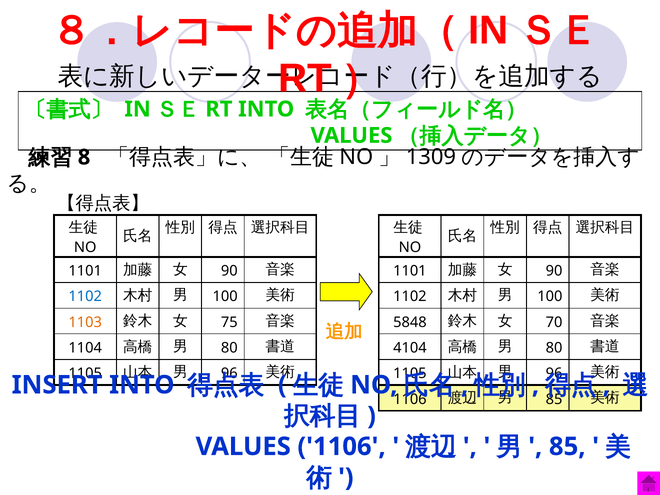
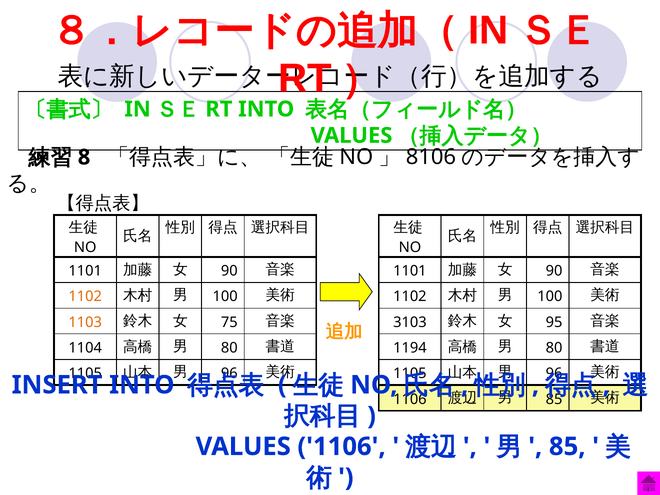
1309: 1309 -> 8106
1102 at (85, 297) colour: blue -> orange
5848: 5848 -> 3103
70: 70 -> 95
4104: 4104 -> 1194
